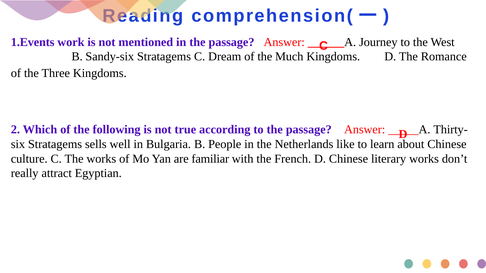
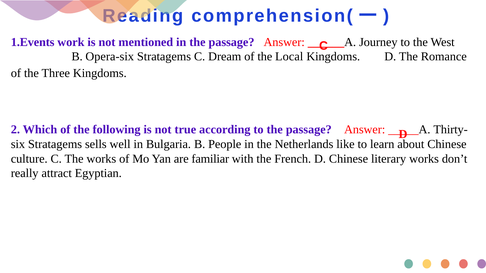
Sandy-six: Sandy-six -> Opera-six
Much: Much -> Local
